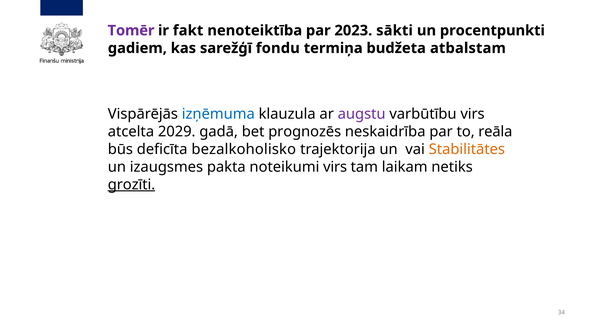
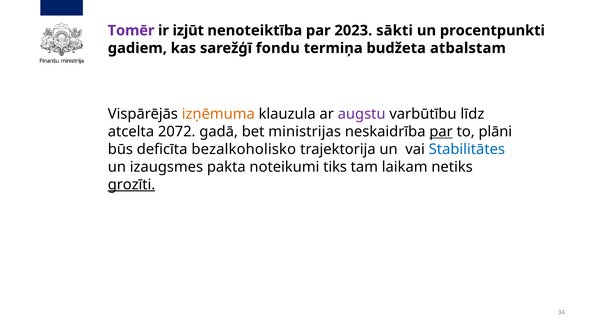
fakt: fakt -> izjūt
izņēmuma colour: blue -> orange
varbūtību virs: virs -> līdz
2029: 2029 -> 2072
prognozēs: prognozēs -> ministrijas
par at (441, 132) underline: none -> present
reāla: reāla -> plāni
Stabilitātes colour: orange -> blue
noteikumi virs: virs -> tiks
